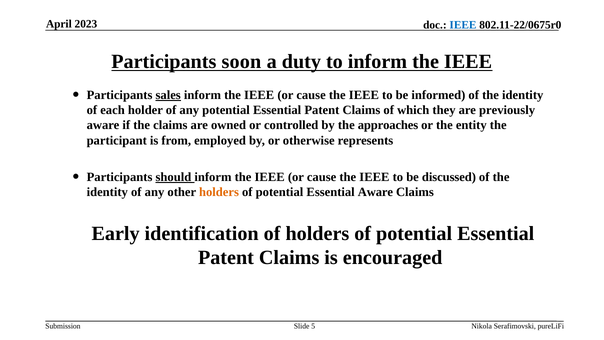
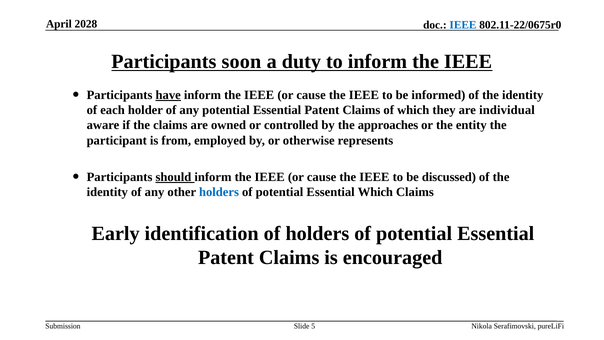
2023: 2023 -> 2028
sales: sales -> have
previously: previously -> individual
holders at (219, 192) colour: orange -> blue
Essential Aware: Aware -> Which
